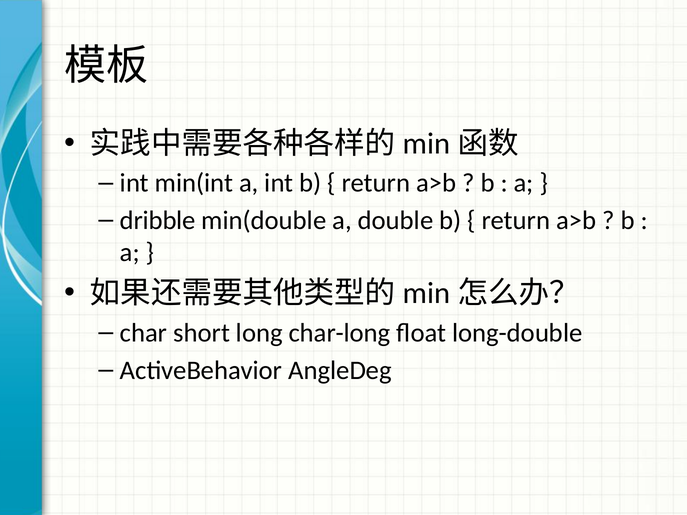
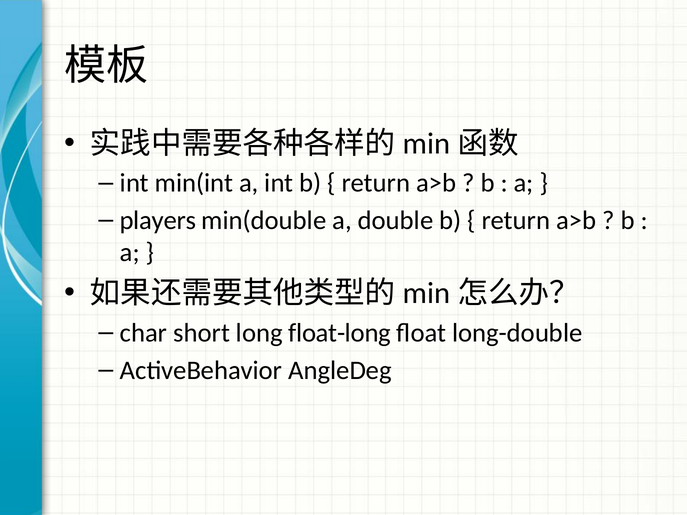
dribble: dribble -> players
char-long: char-long -> float-long
